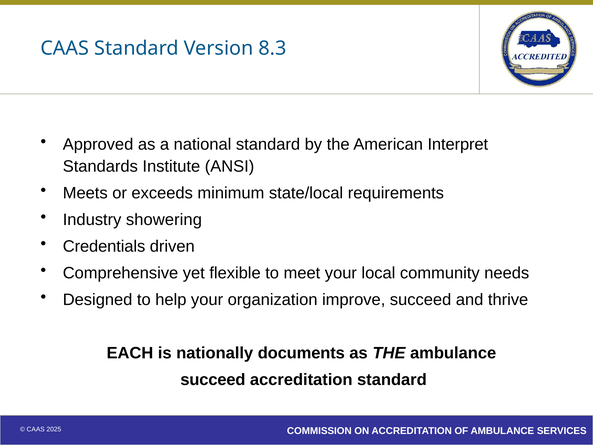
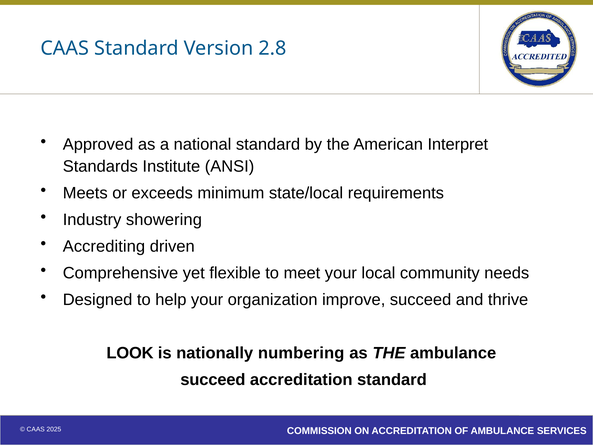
8.3: 8.3 -> 2.8
Credentials: Credentials -> Accrediting
EACH: EACH -> LOOK
documents: documents -> numbering
